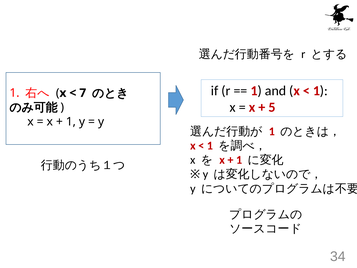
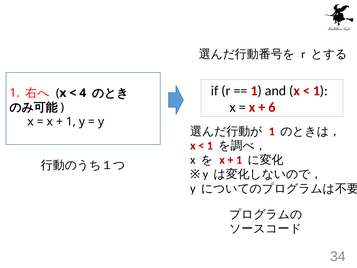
7: 7 -> 4
5: 5 -> 6
